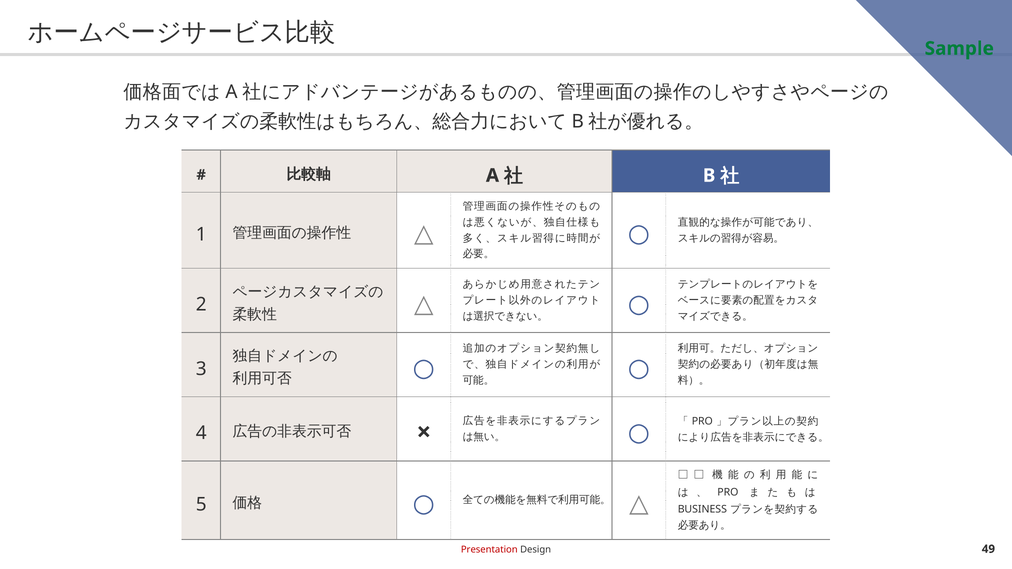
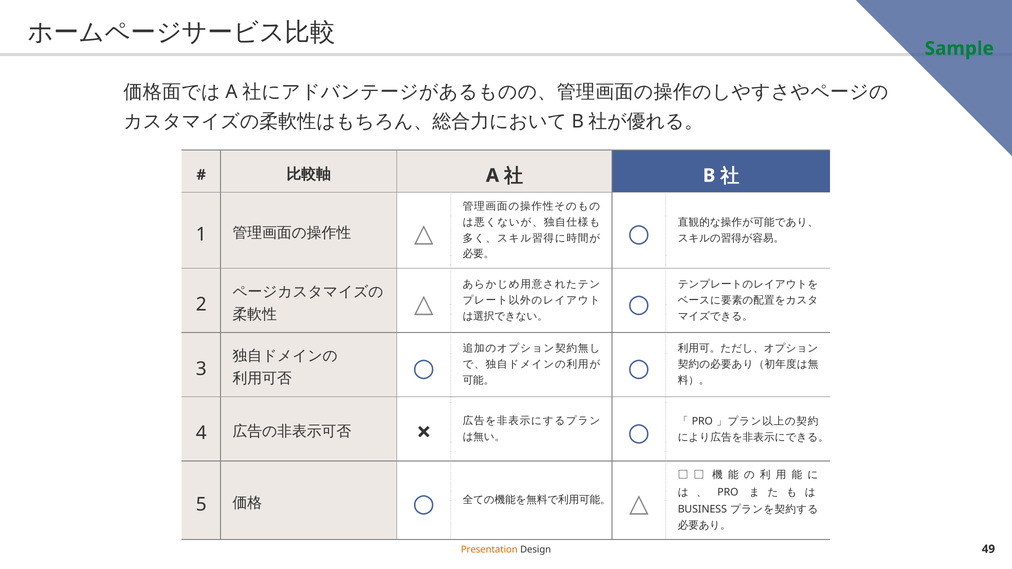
Presentation colour: red -> orange
